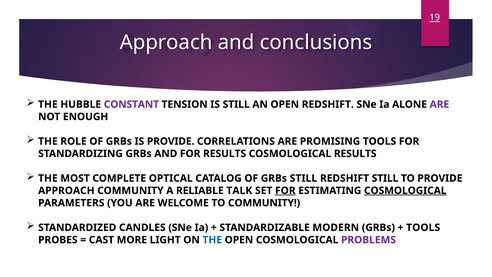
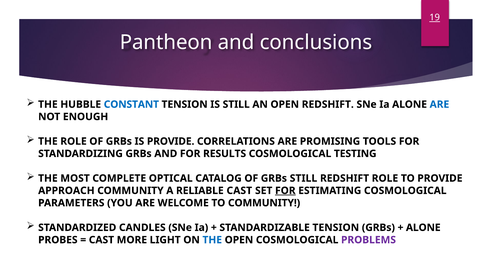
Approach at (166, 42): Approach -> Pantheon
CONSTANT colour: purple -> blue
ARE at (439, 104) colour: purple -> blue
COSMOLOGICAL RESULTS: RESULTS -> TESTING
REDSHIFT STILL: STILL -> ROLE
RELIABLE TALK: TALK -> CAST
COSMOLOGICAL at (405, 190) underline: present -> none
STANDARDIZABLE MODERN: MODERN -> TENSION
TOOLS at (423, 227): TOOLS -> ALONE
